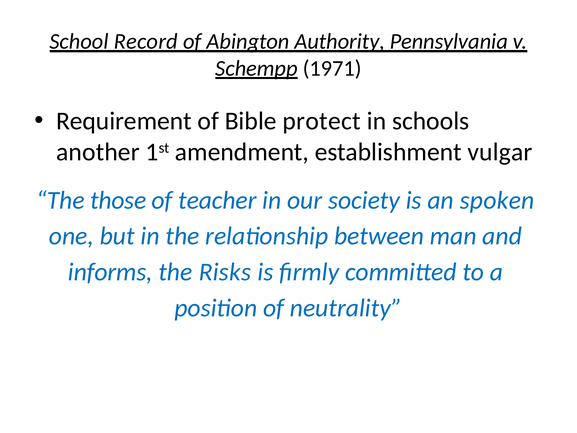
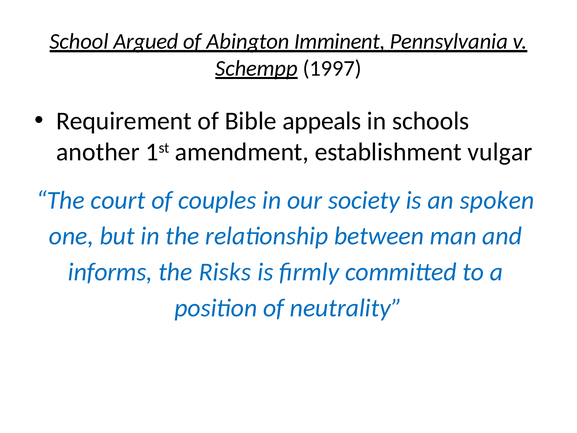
Record: Record -> Argued
Authority: Authority -> Imminent
1971: 1971 -> 1997
protect: protect -> appeals
those: those -> court
teacher: teacher -> couples
